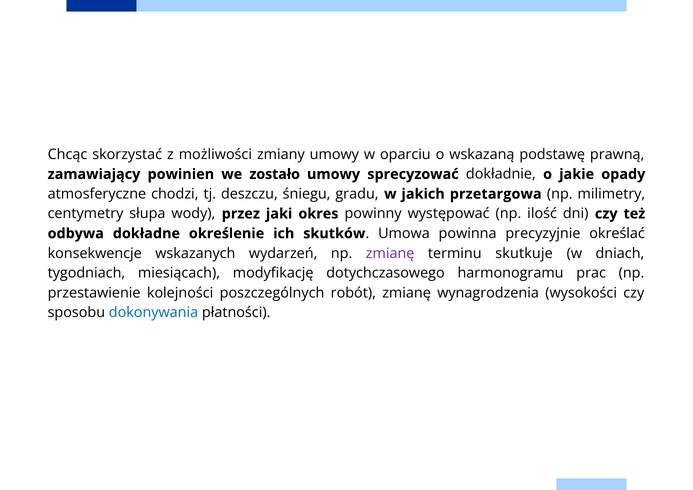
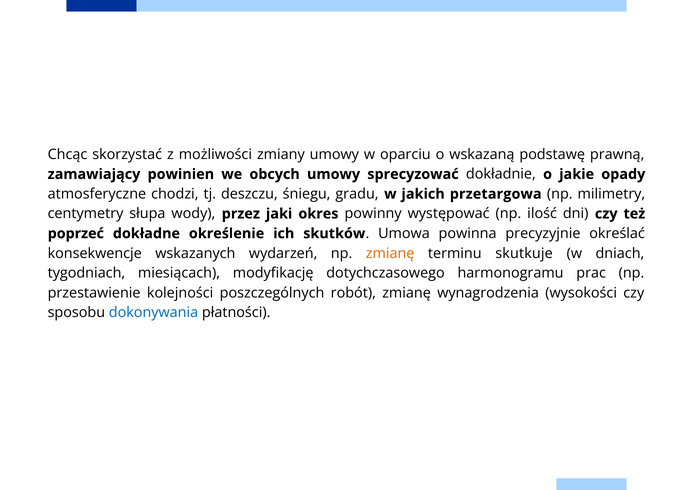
zostało: zostało -> obcych
odbywa: odbywa -> poprzeć
zmianę at (390, 253) colour: purple -> orange
